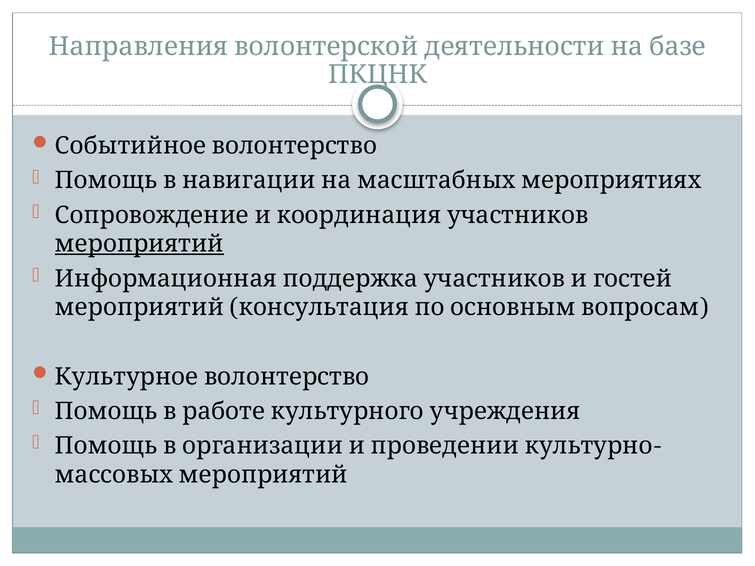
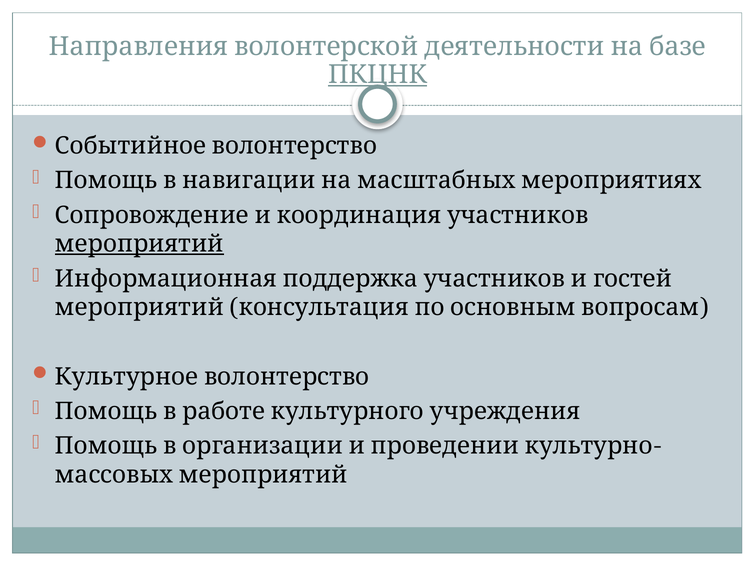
ПКЦНК underline: none -> present
